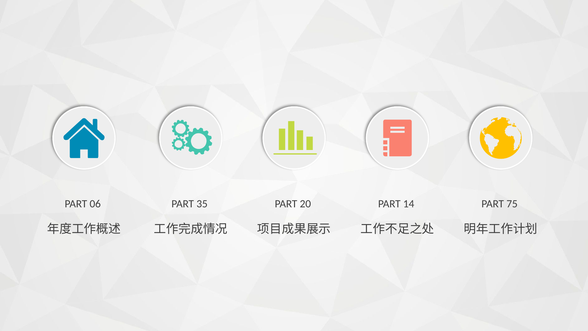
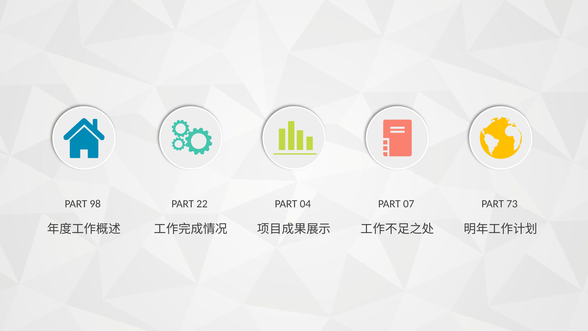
06: 06 -> 98
35: 35 -> 22
20: 20 -> 04
14: 14 -> 07
75: 75 -> 73
